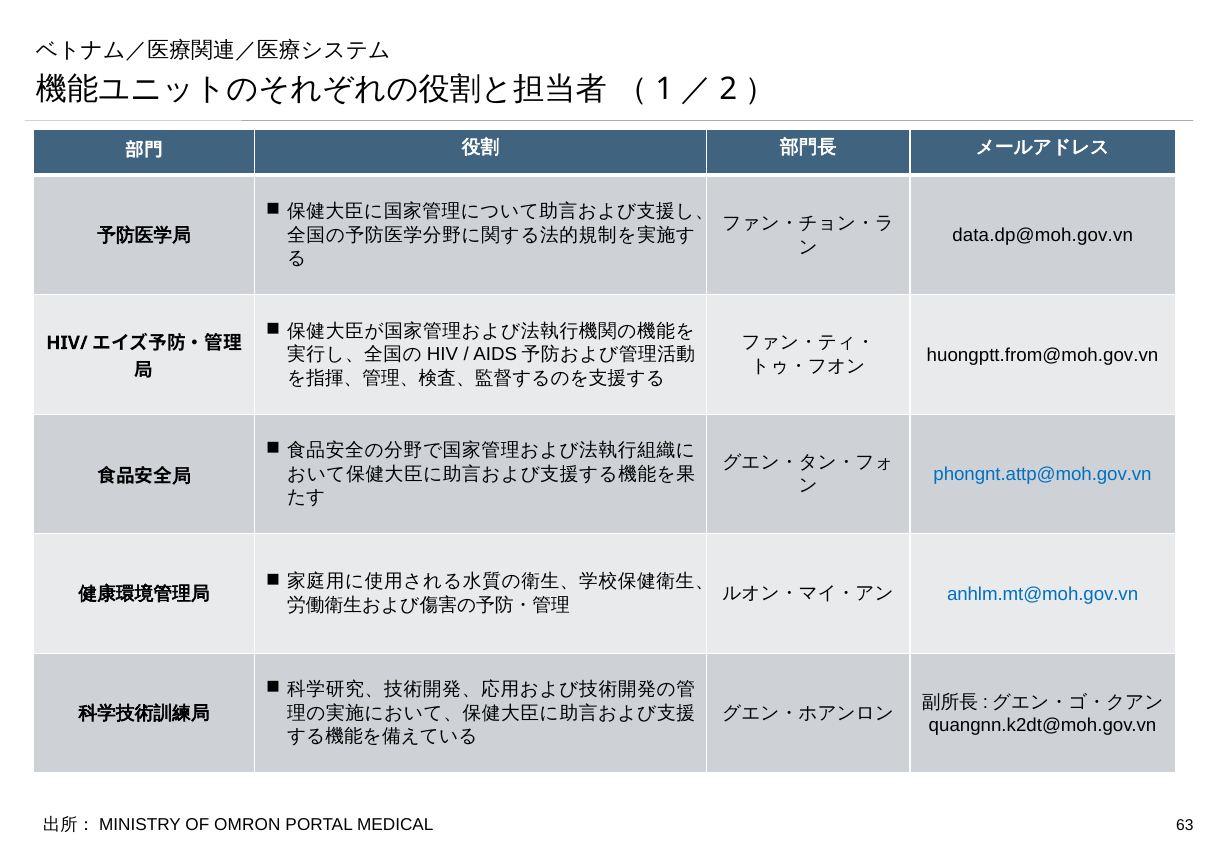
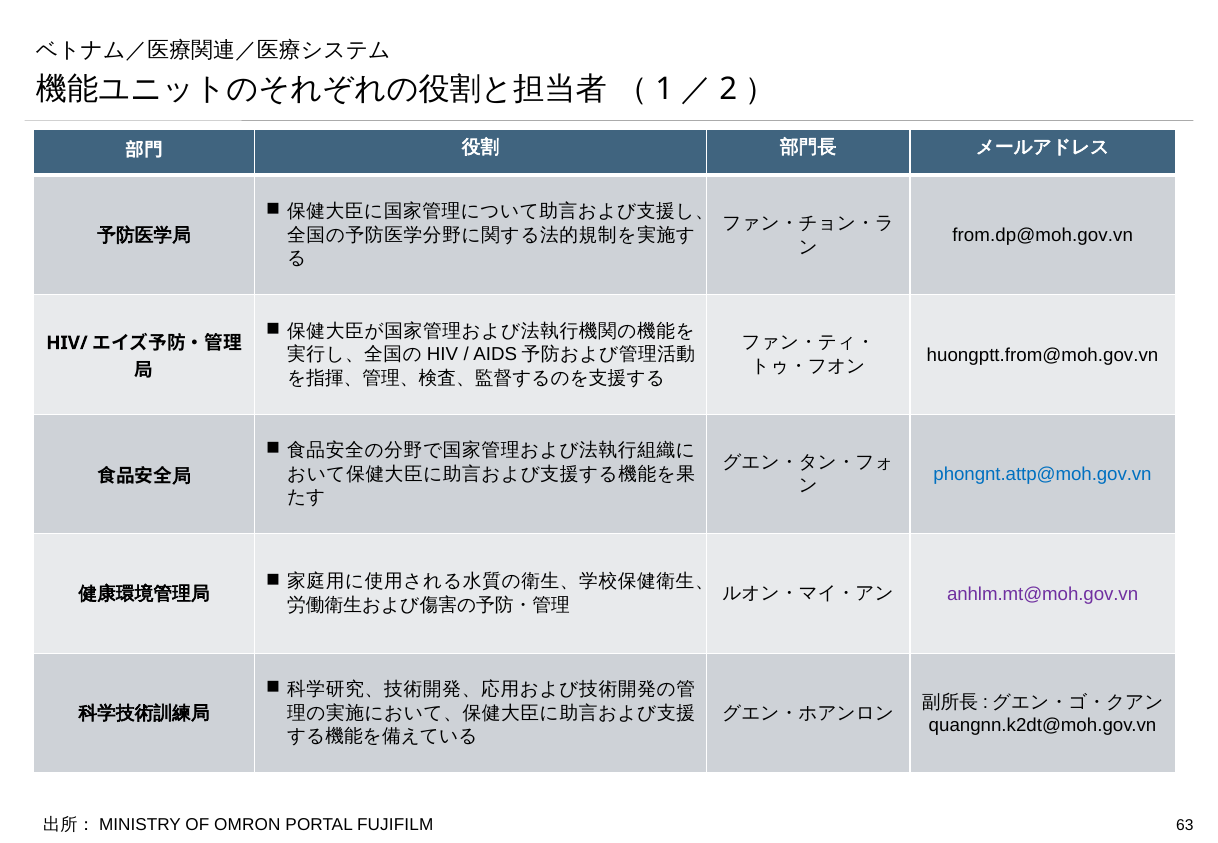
data.dp@moh.gov.vn: data.dp@moh.gov.vn -> from.dp@moh.gov.vn
anhlm.mt@moh.gov.vn colour: blue -> purple
MEDICAL: MEDICAL -> FUJIFILM
